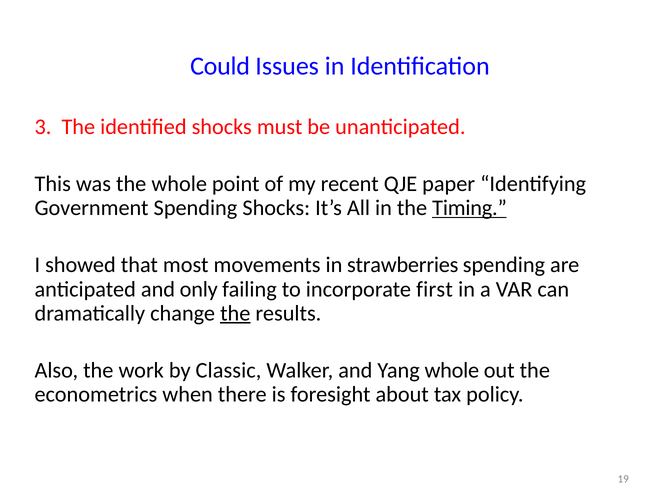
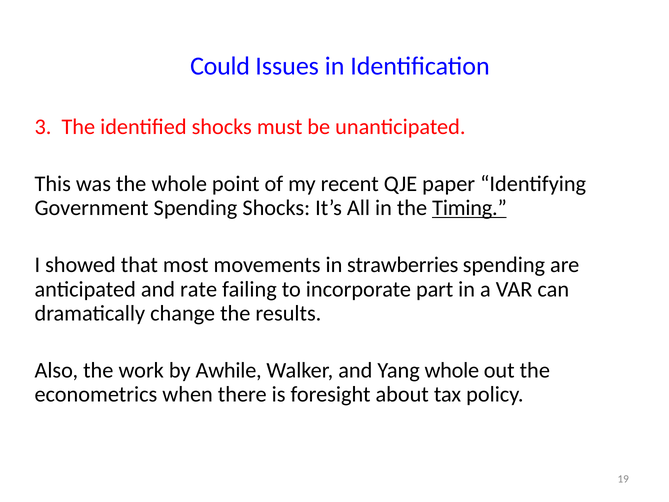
only: only -> rate
first: first -> part
the at (235, 313) underline: present -> none
Classic: Classic -> Awhile
